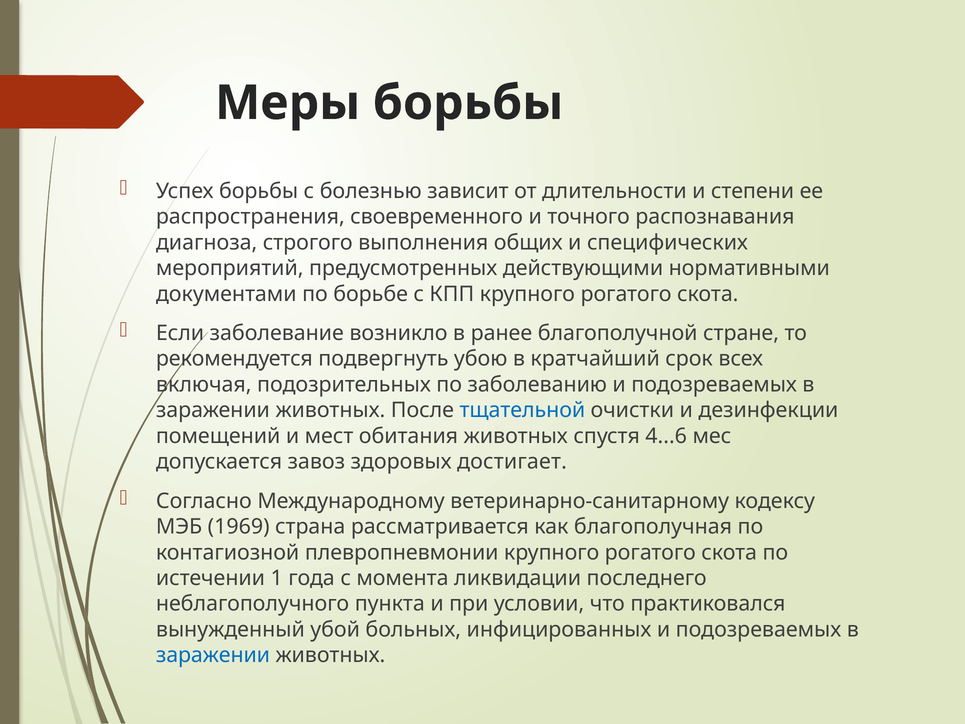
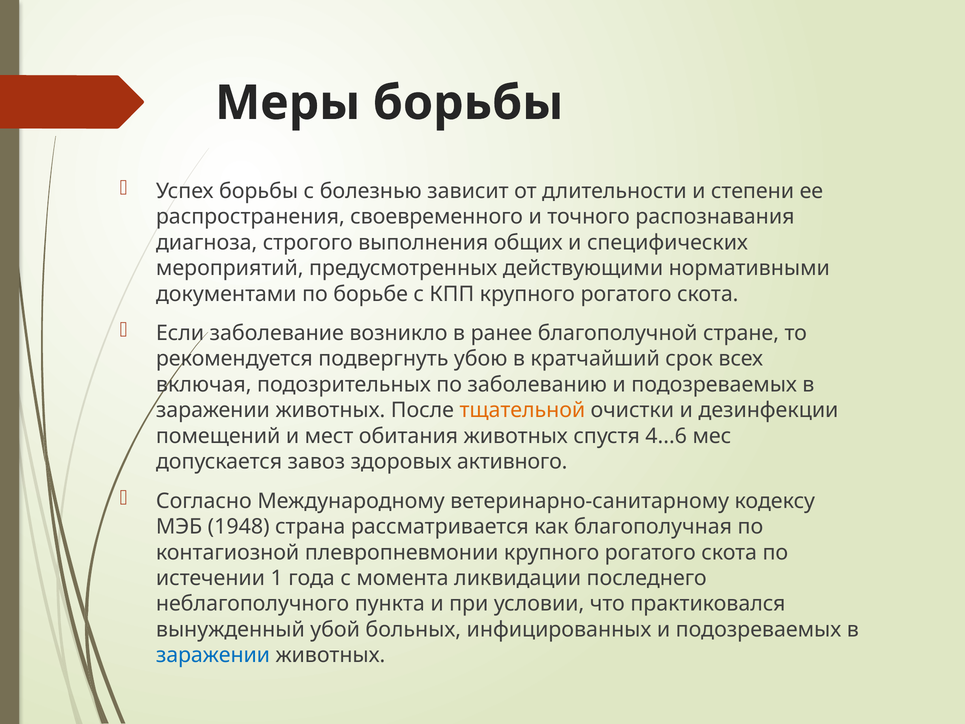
тщательной colour: blue -> orange
достигает: достигает -> активного
1969: 1969 -> 1948
